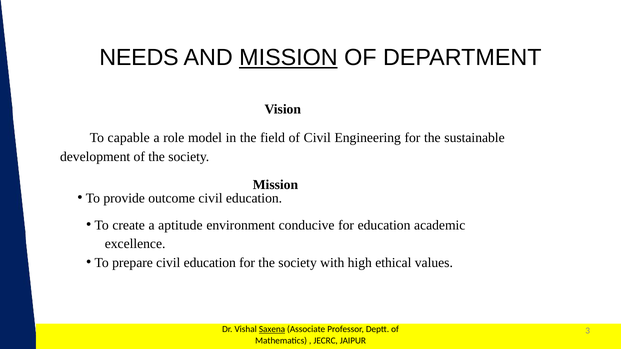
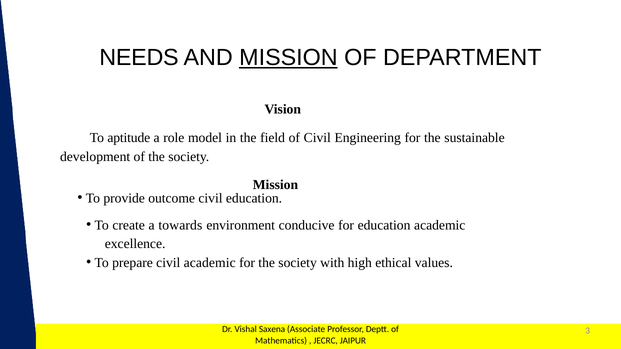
capable: capable -> aptitude
aptitude: aptitude -> towards
prepare civil education: education -> academic
Saxena underline: present -> none
